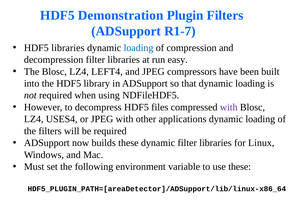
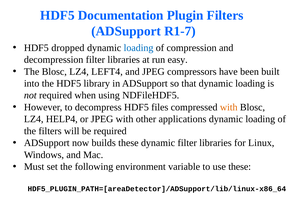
Demonstration: Demonstration -> Documentation
HDF5 libraries: libraries -> dropped
with at (229, 107) colour: purple -> orange
USES4: USES4 -> HELP4
